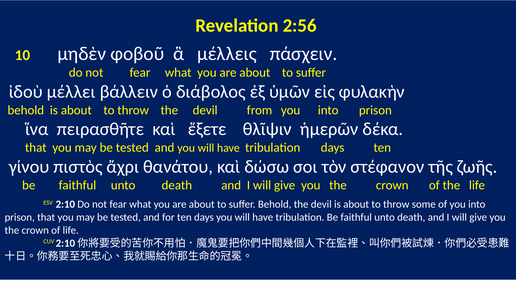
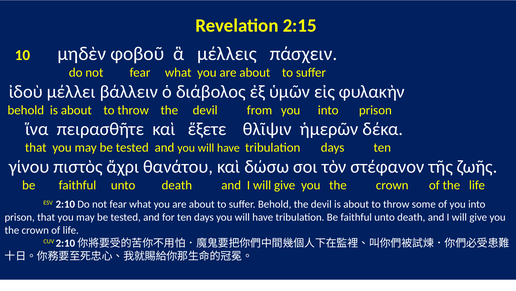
2:56: 2:56 -> 2:15
